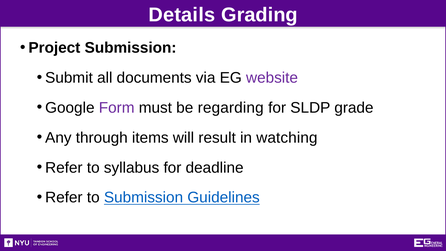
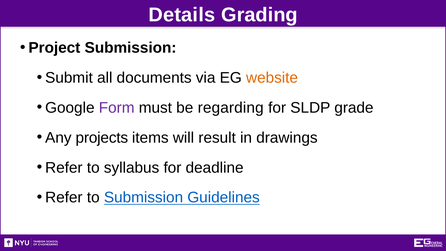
website colour: purple -> orange
through: through -> projects
watching: watching -> drawings
